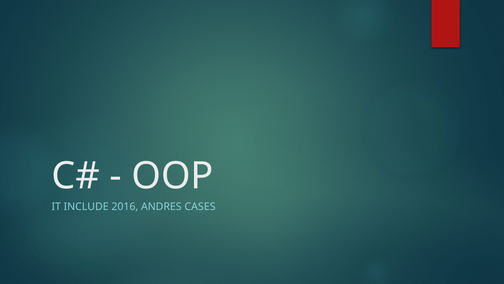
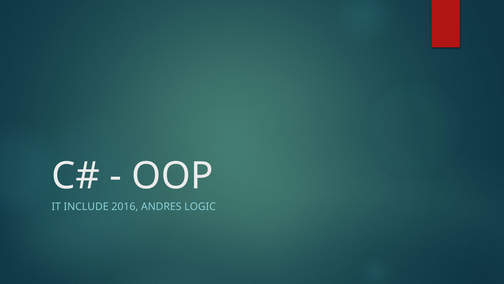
CASES: CASES -> LOGIC
